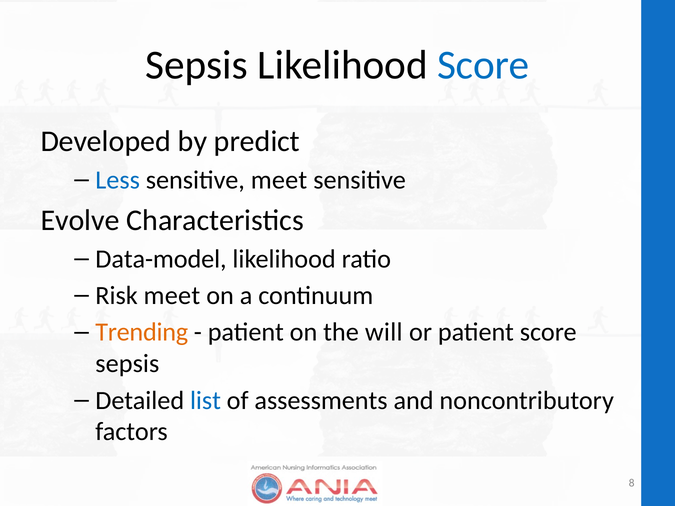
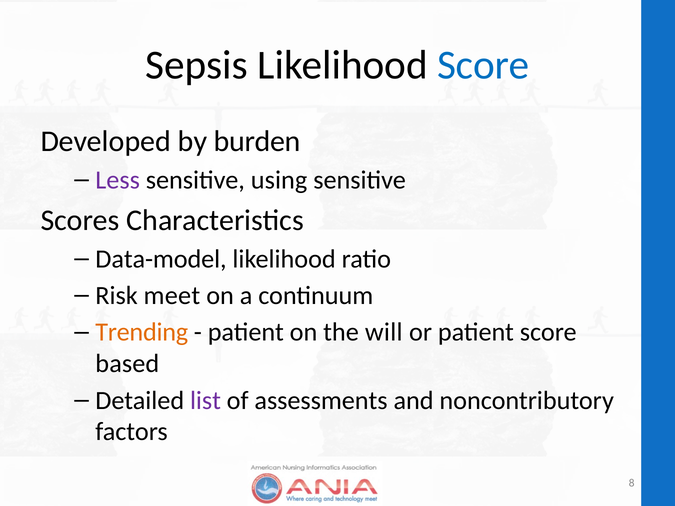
predict: predict -> burden
Less colour: blue -> purple
sensitive meet: meet -> using
Evolve: Evolve -> Scores
sepsis at (127, 364): sepsis -> based
list colour: blue -> purple
